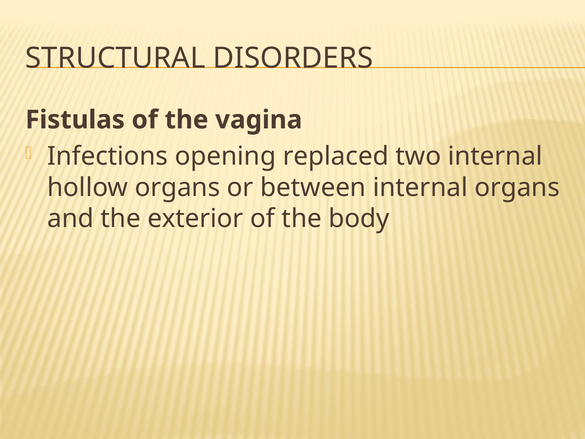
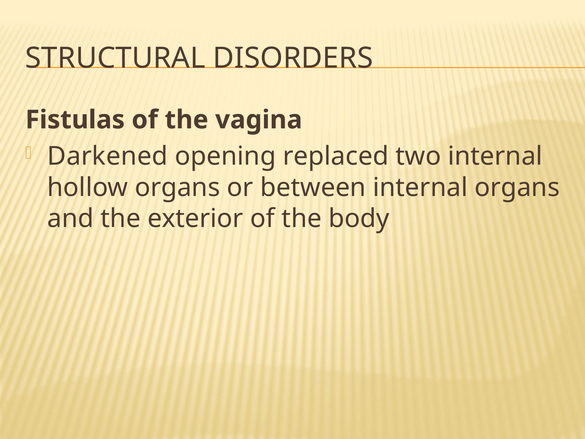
Infections: Infections -> Darkened
